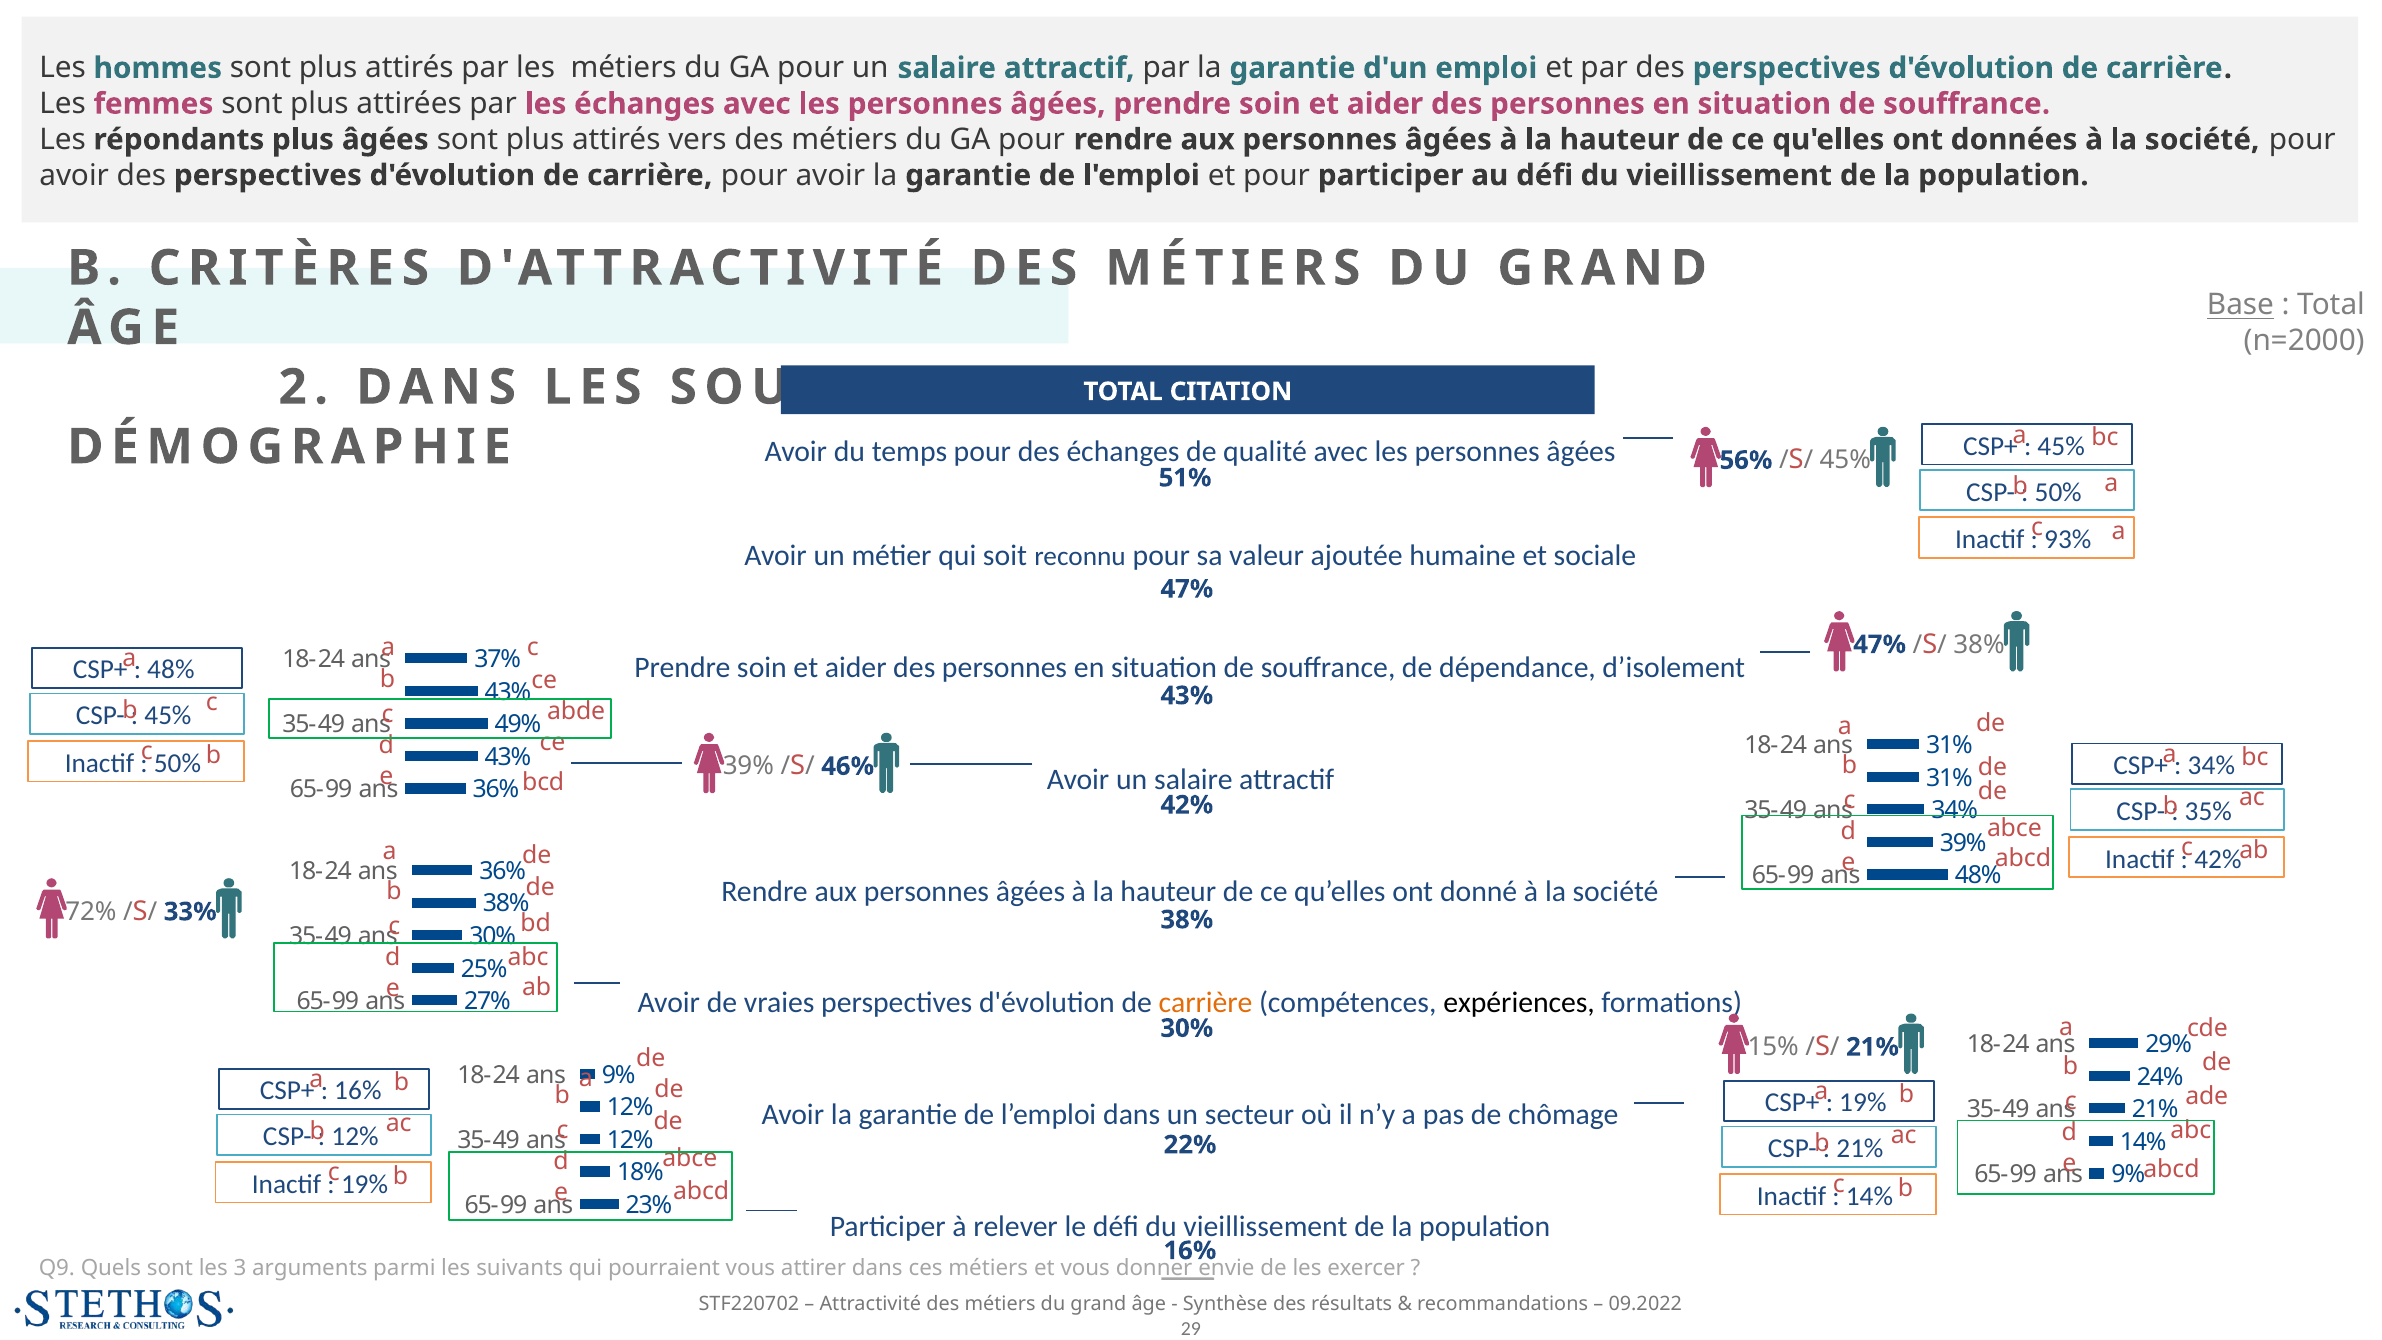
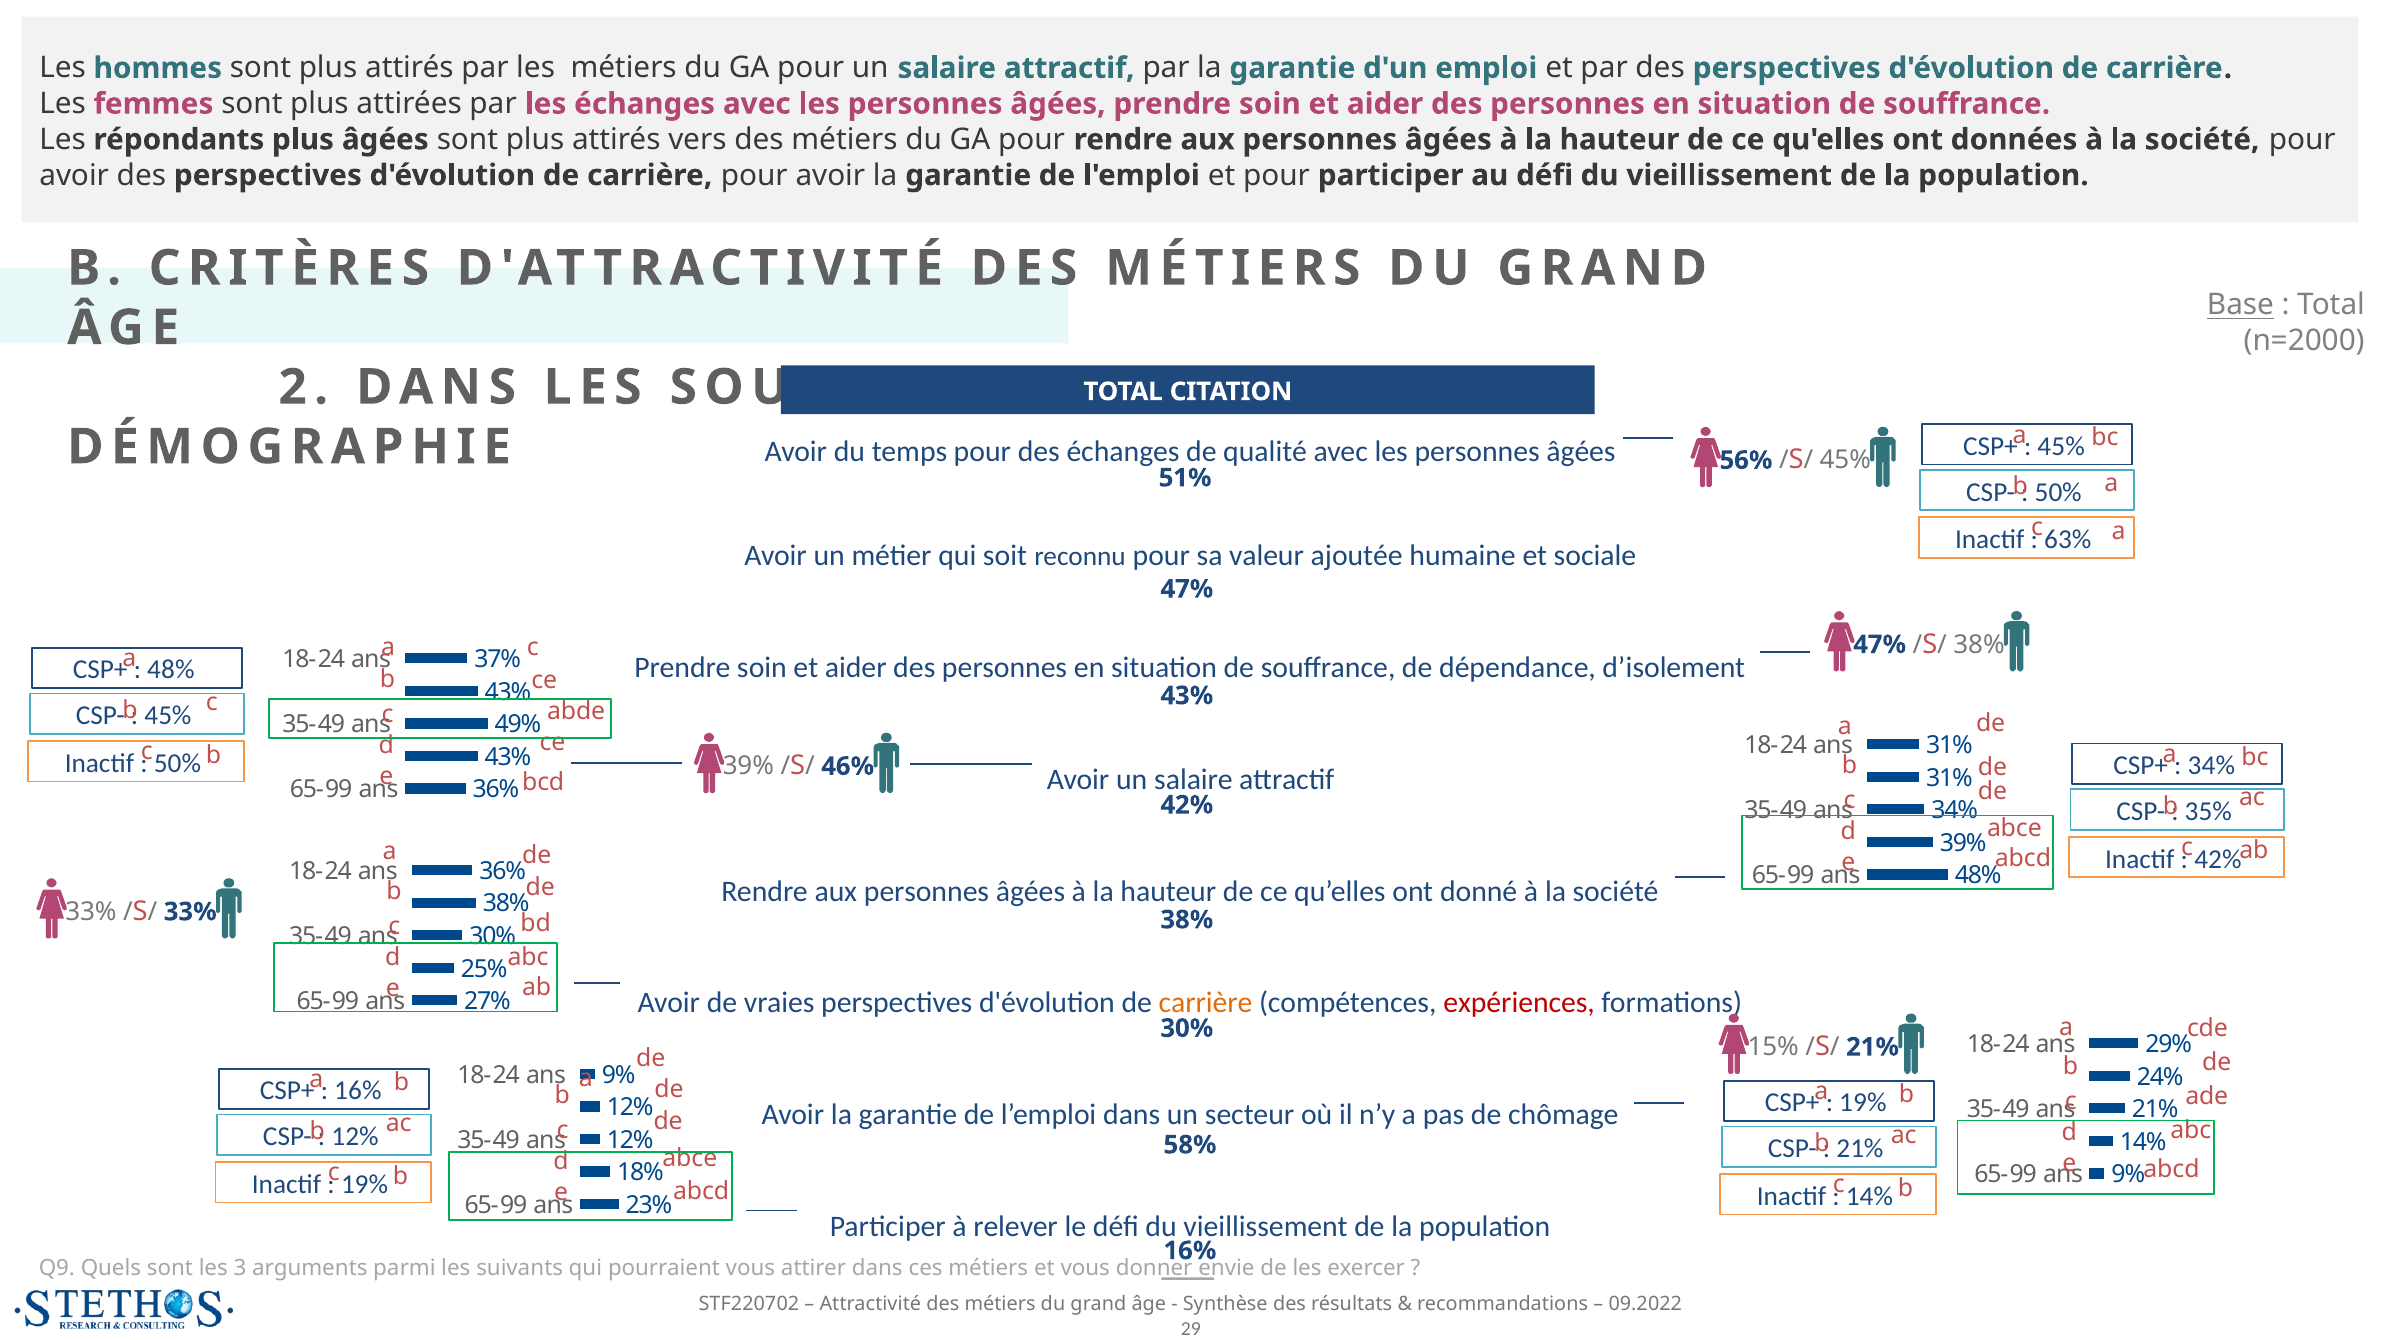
93%: 93% -> 63%
72% at (91, 912): 72% -> 33%
expériences colour: black -> red
22%: 22% -> 58%
